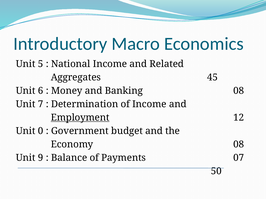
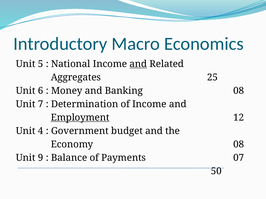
and at (138, 64) underline: none -> present
45: 45 -> 25
0: 0 -> 4
